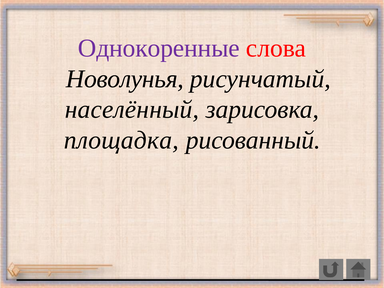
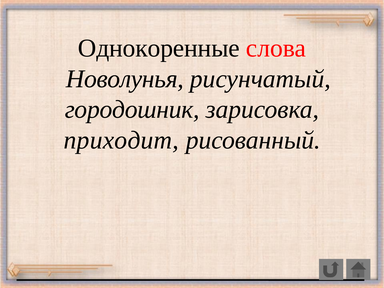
Однокоренные colour: purple -> black
населённый: населённый -> городошник
площадка: площадка -> приходит
